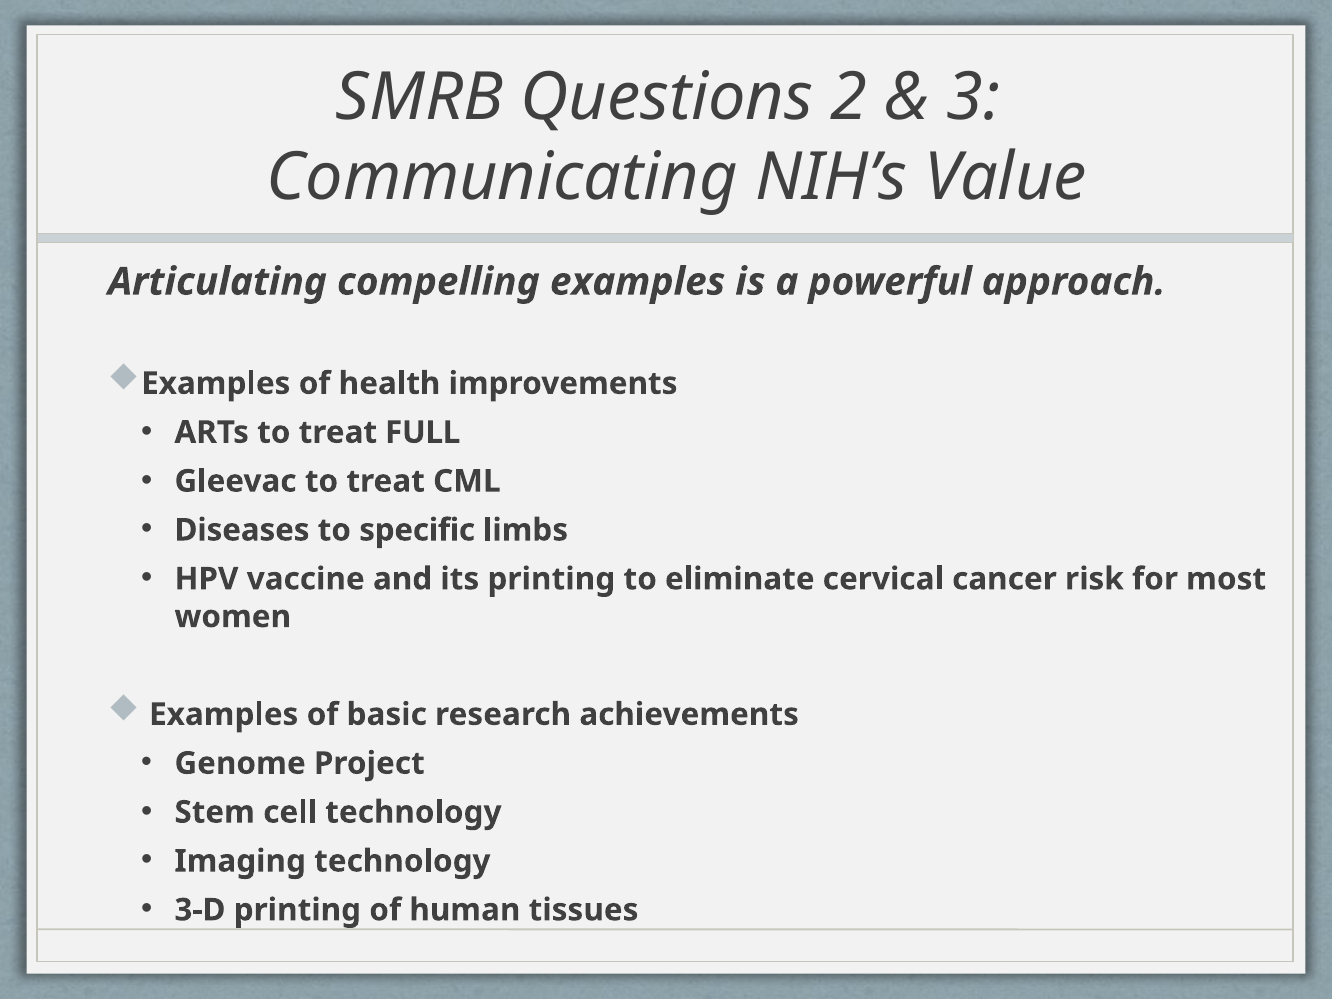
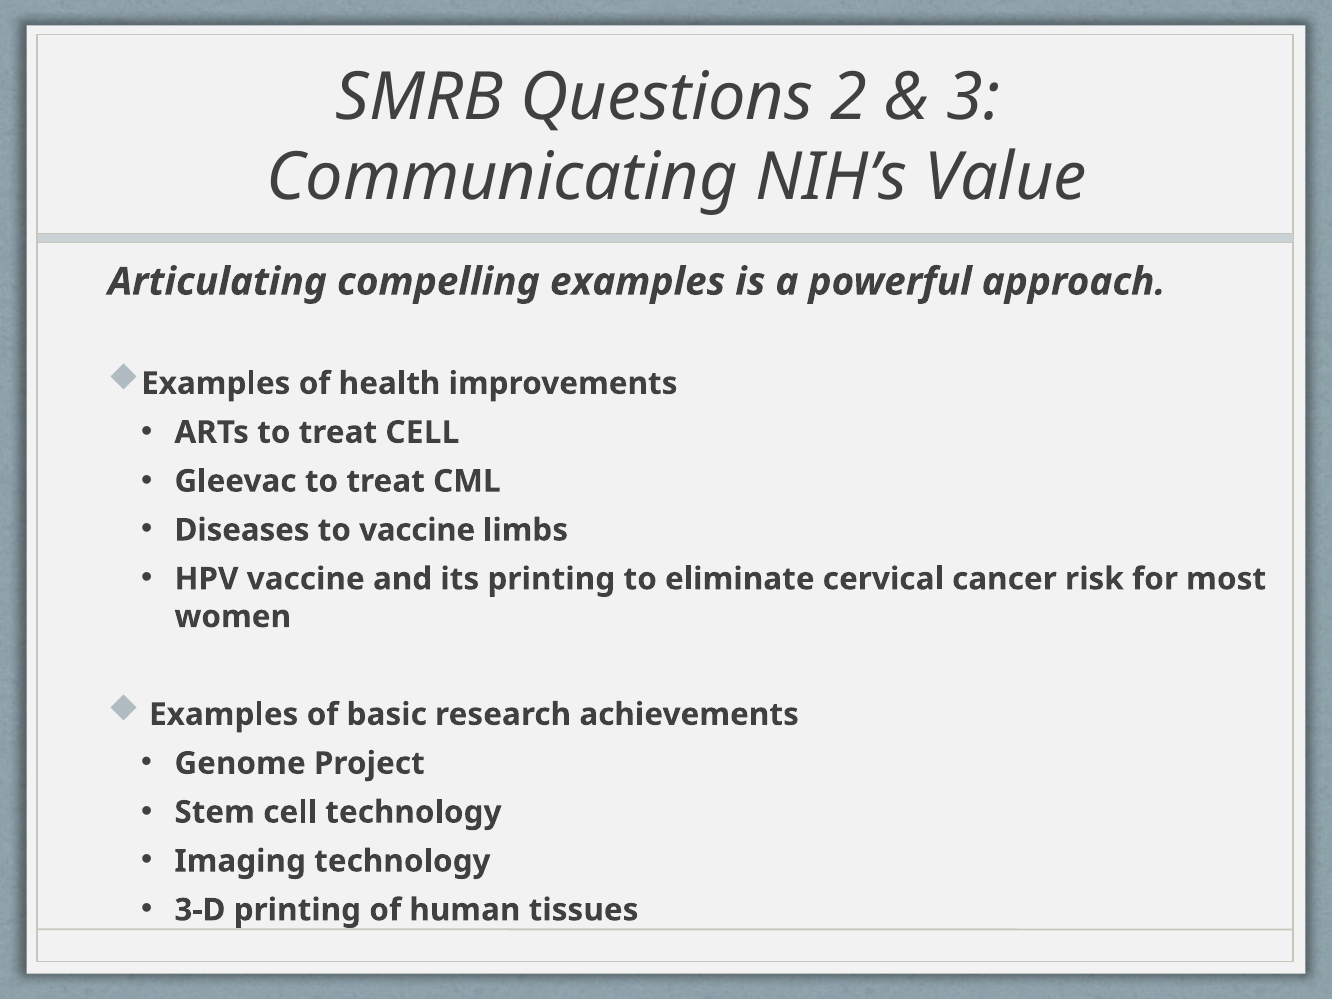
treat FULL: FULL -> CELL
to specific: specific -> vaccine
